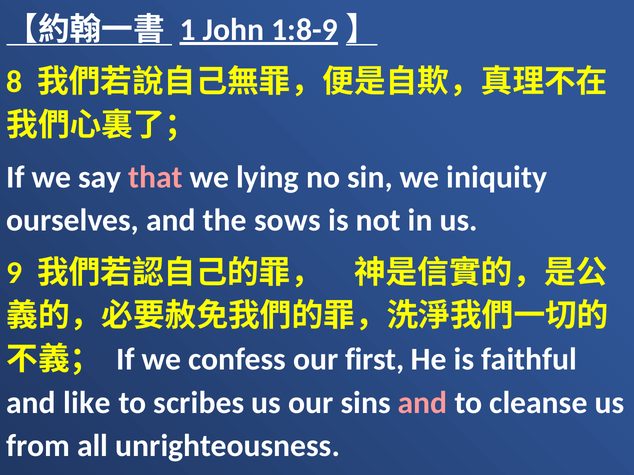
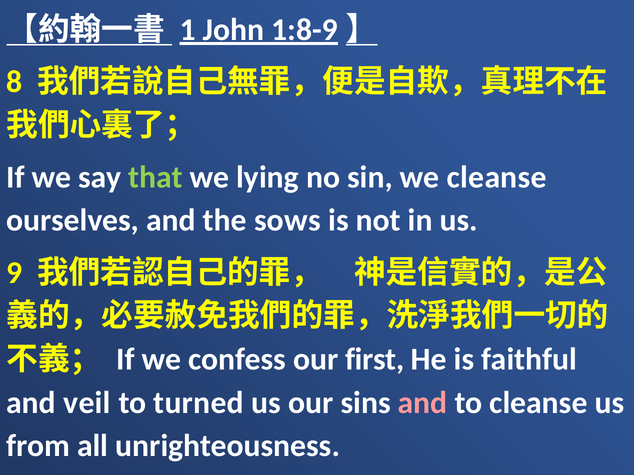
that colour: pink -> light green
we iniquity: iniquity -> cleanse
like: like -> veil
scribes: scribes -> turned
